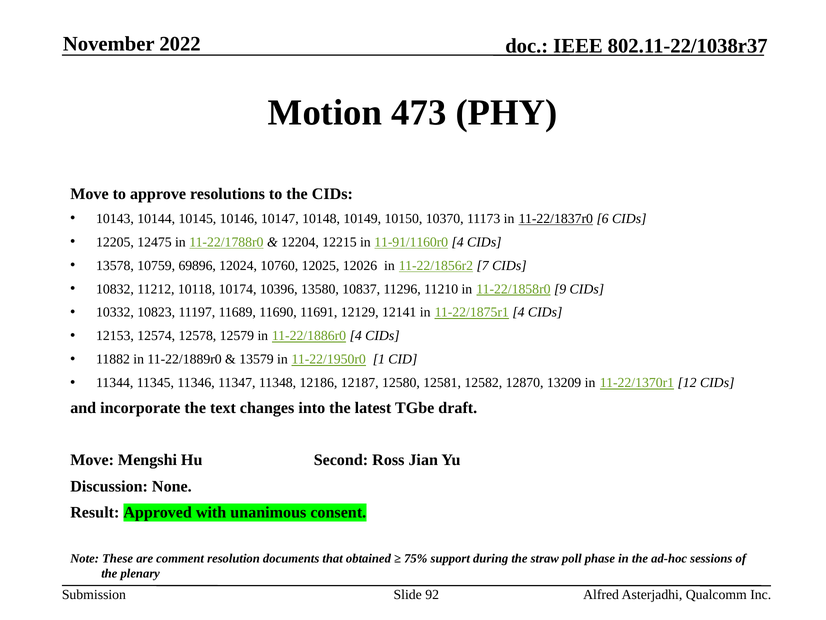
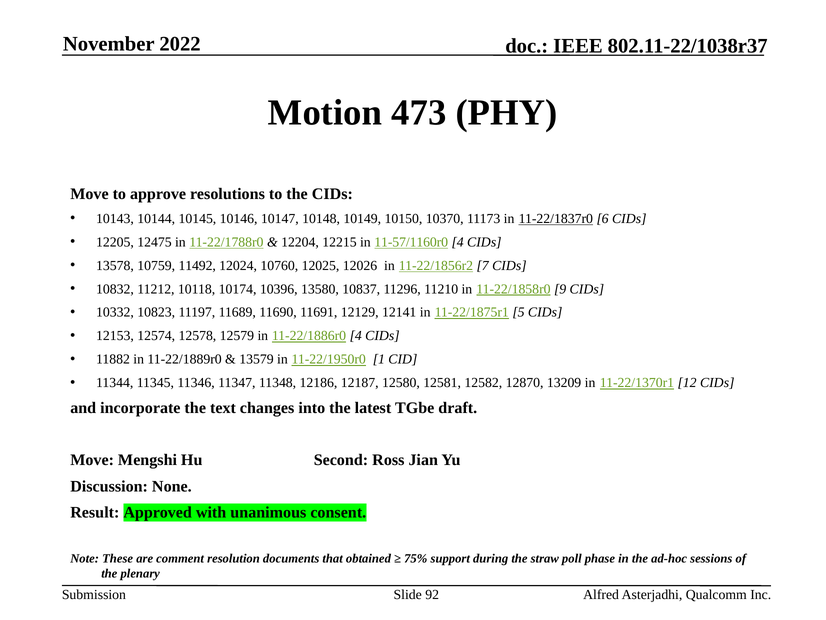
11-91/1160r0: 11-91/1160r0 -> 11-57/1160r0
69896: 69896 -> 11492
11-22/1875r1 4: 4 -> 5
